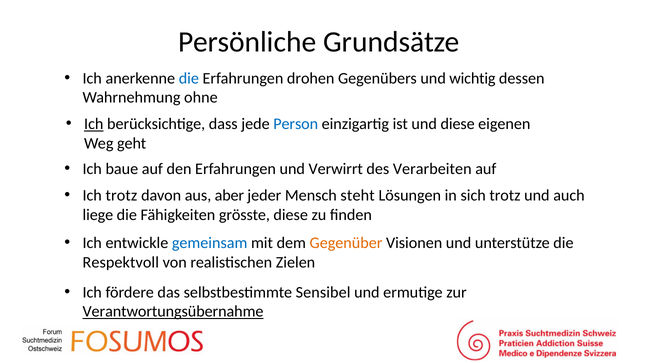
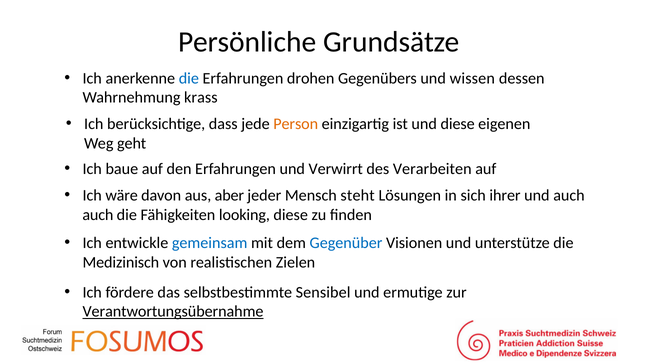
wichtig: wichtig -> wissen
ohne: ohne -> krass
Ich at (94, 124) underline: present -> none
Person colour: blue -> orange
Ich trotz: trotz -> wäre
sich trotz: trotz -> ihrer
liege at (98, 215): liege -> auch
grösste: grösste -> looking
Gegenüber colour: orange -> blue
Respektvoll: Respektvoll -> Medizinisch
